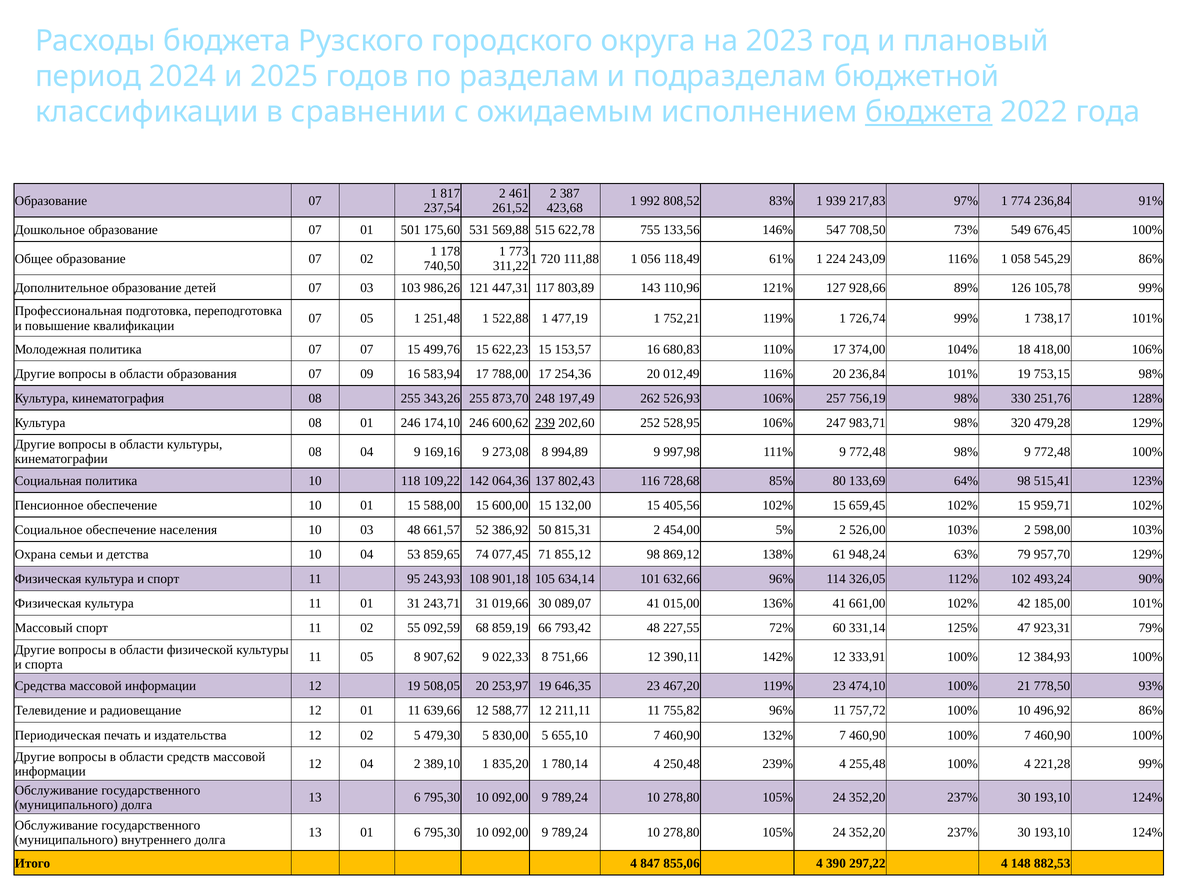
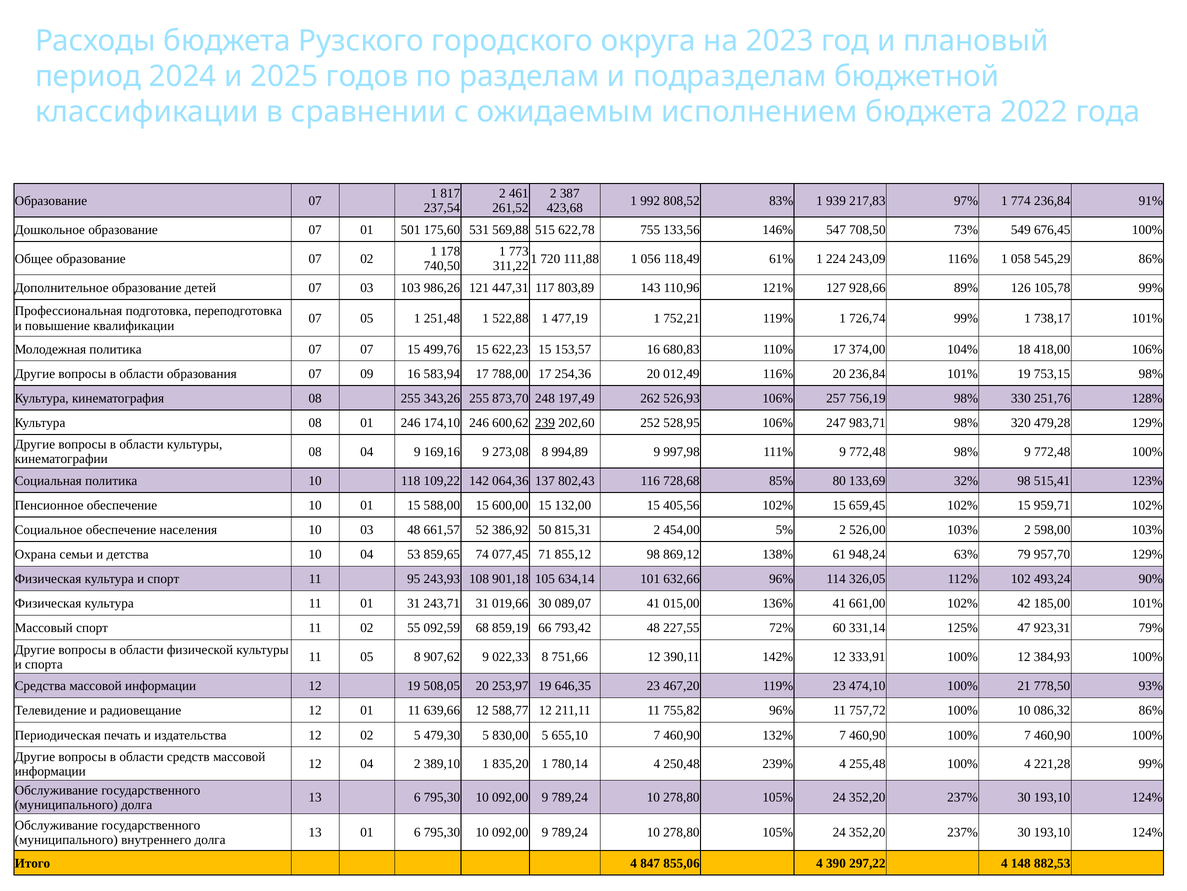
бюджета at (929, 112) underline: present -> none
64%: 64% -> 32%
496,92: 496,92 -> 086,32
